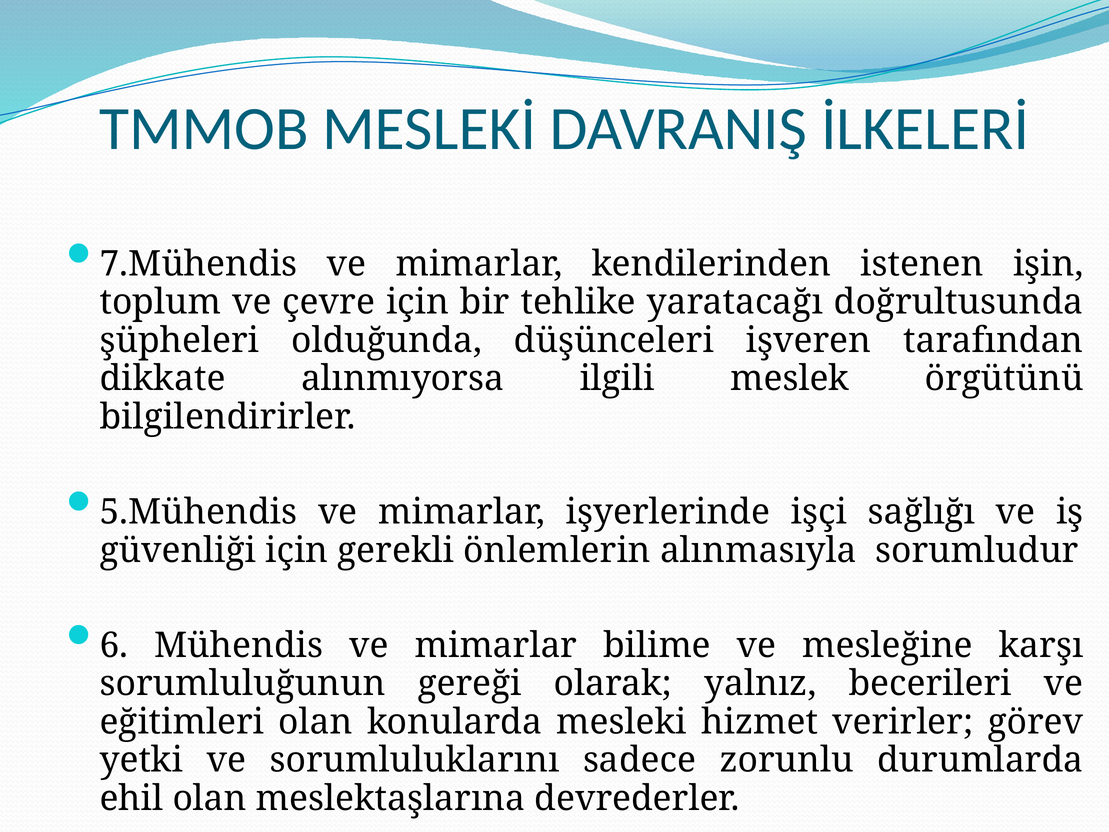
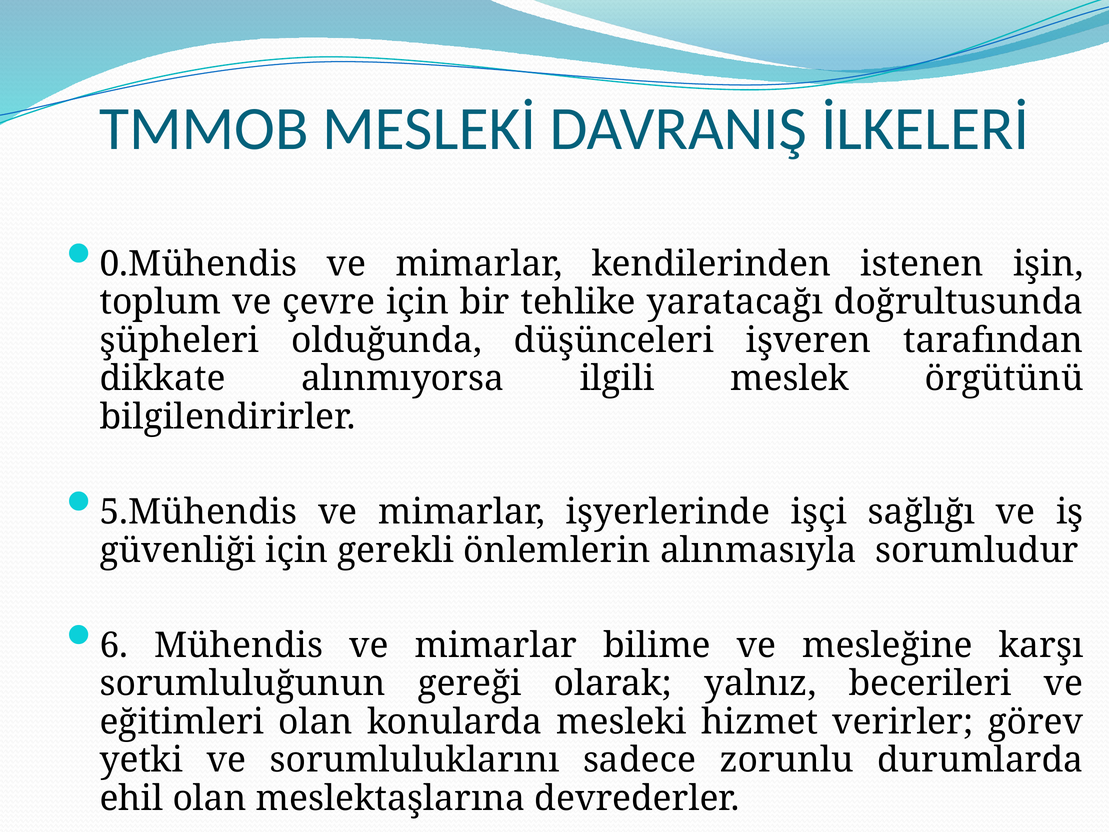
7.Mühendis: 7.Mühendis -> 0.Mühendis
